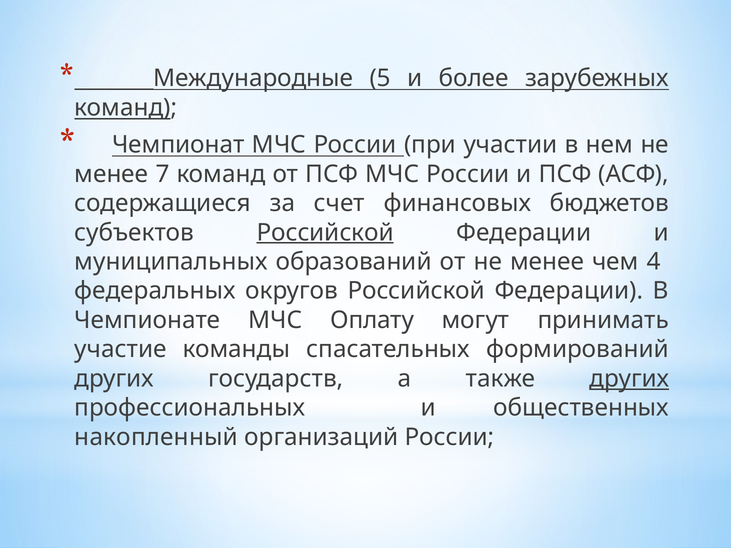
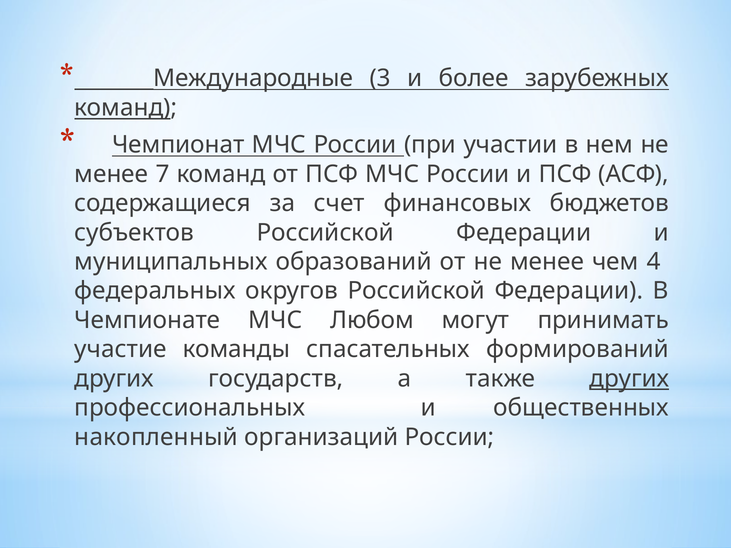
5: 5 -> 3
Российской at (325, 233) underline: present -> none
Оплату: Оплату -> Любом
